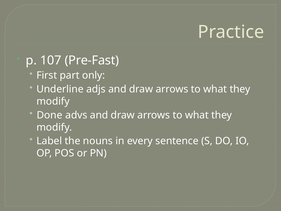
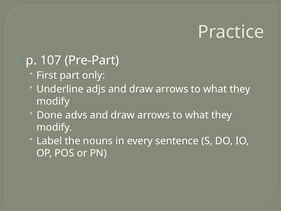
Pre-Fast: Pre-Fast -> Pre-Part
